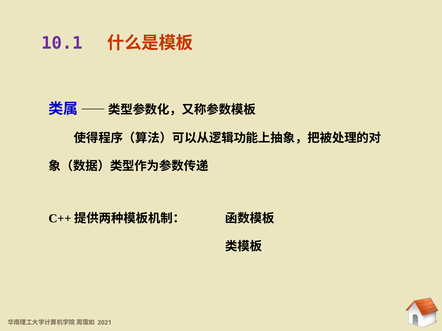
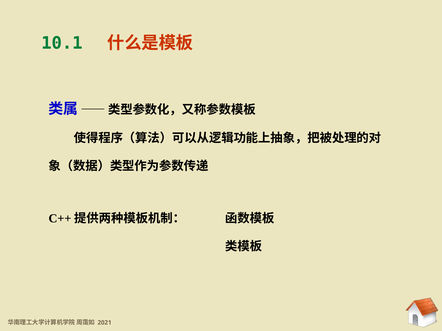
10.1 colour: purple -> green
